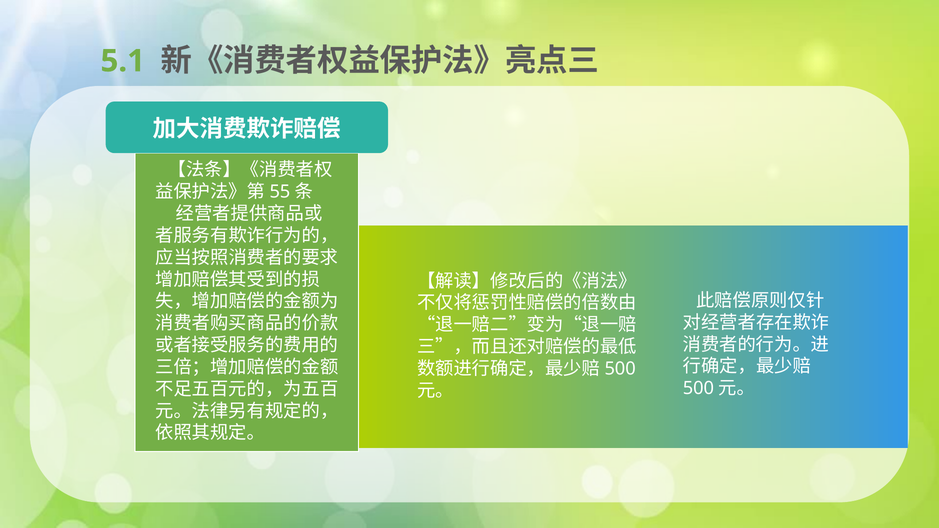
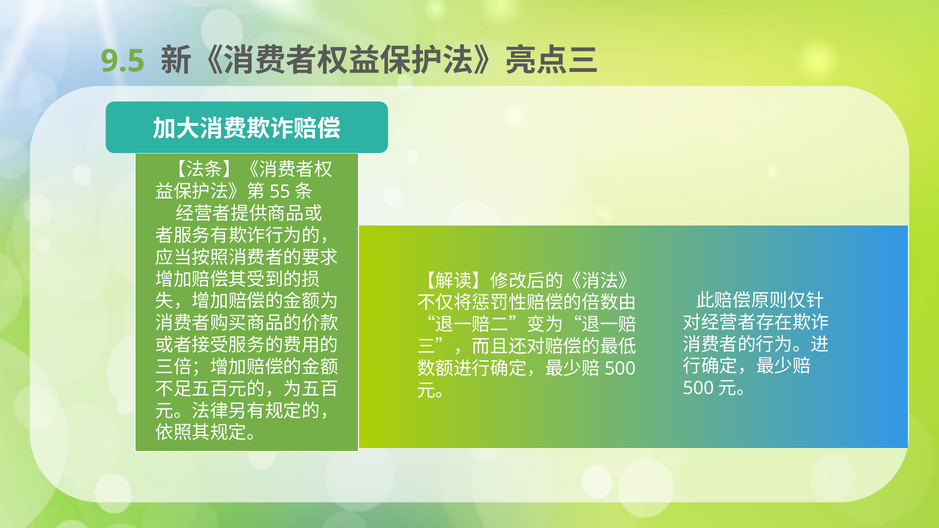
5.1: 5.1 -> 9.5
